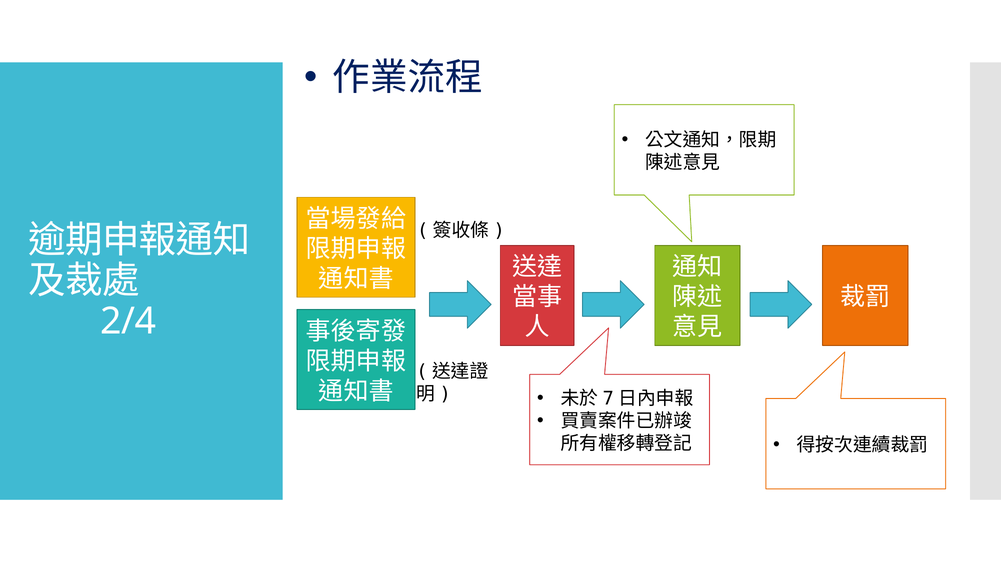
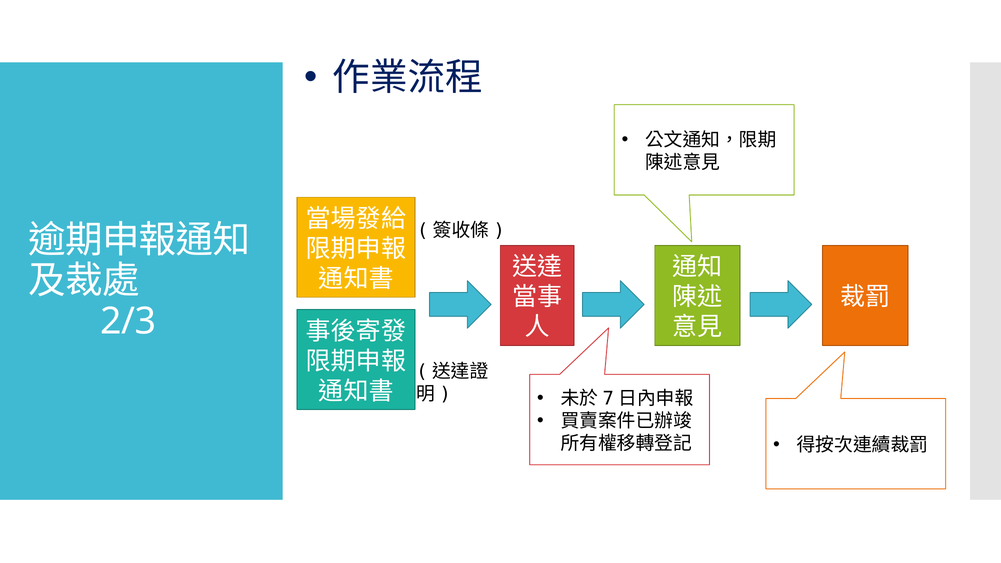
2/4: 2/4 -> 2/3
